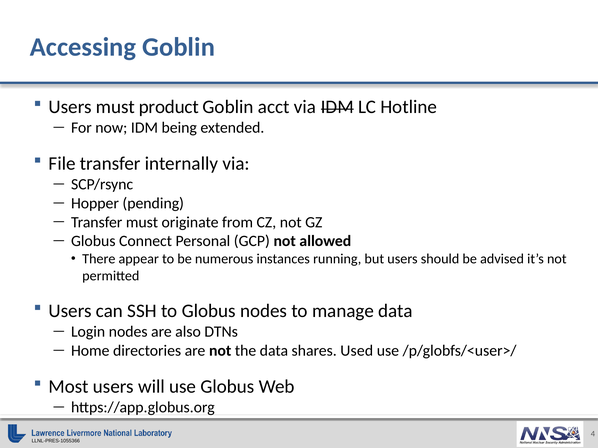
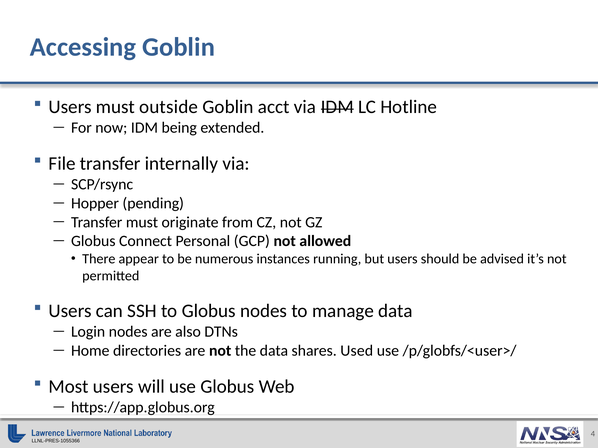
product: product -> outside
